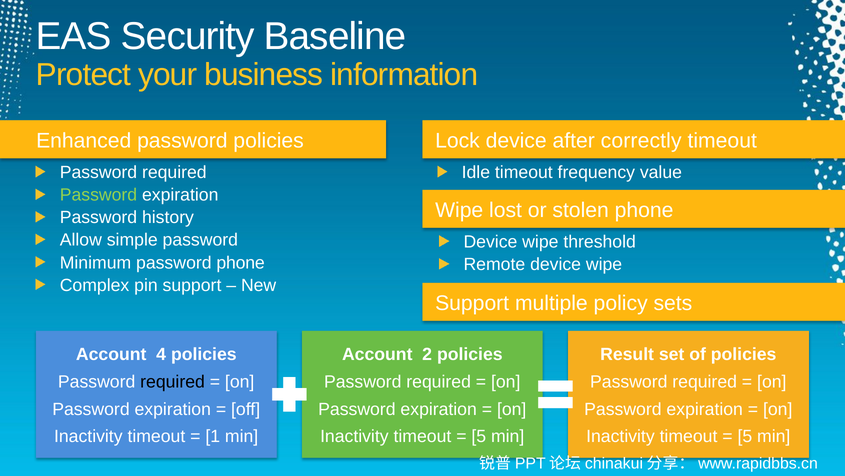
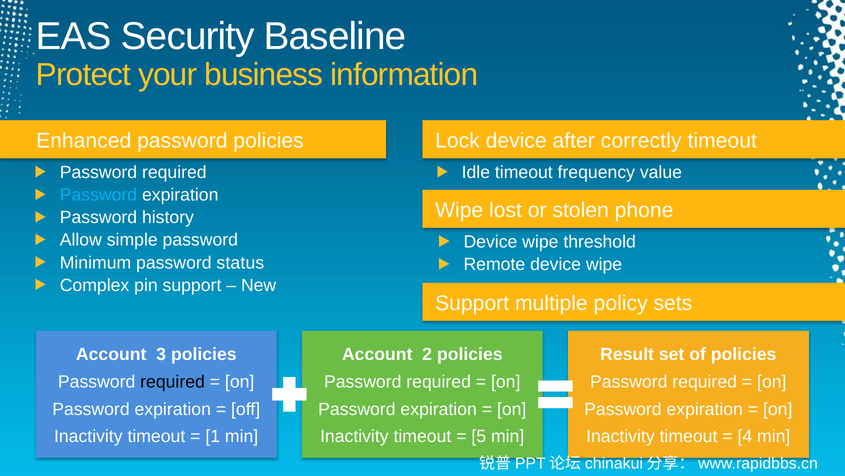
Password at (98, 195) colour: light green -> light blue
password phone: phone -> status
4: 4 -> 3
5 at (745, 436): 5 -> 4
